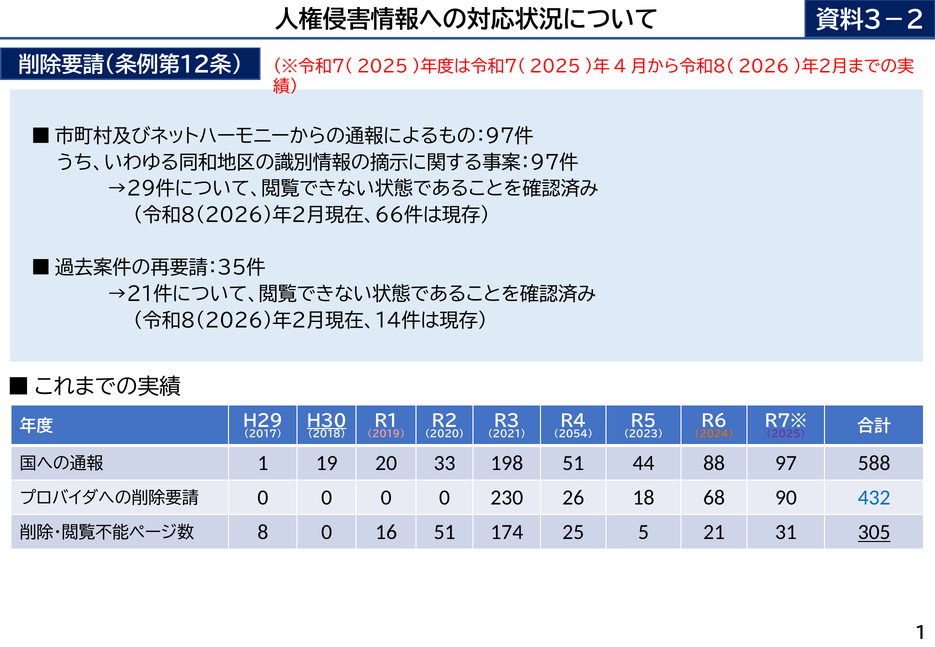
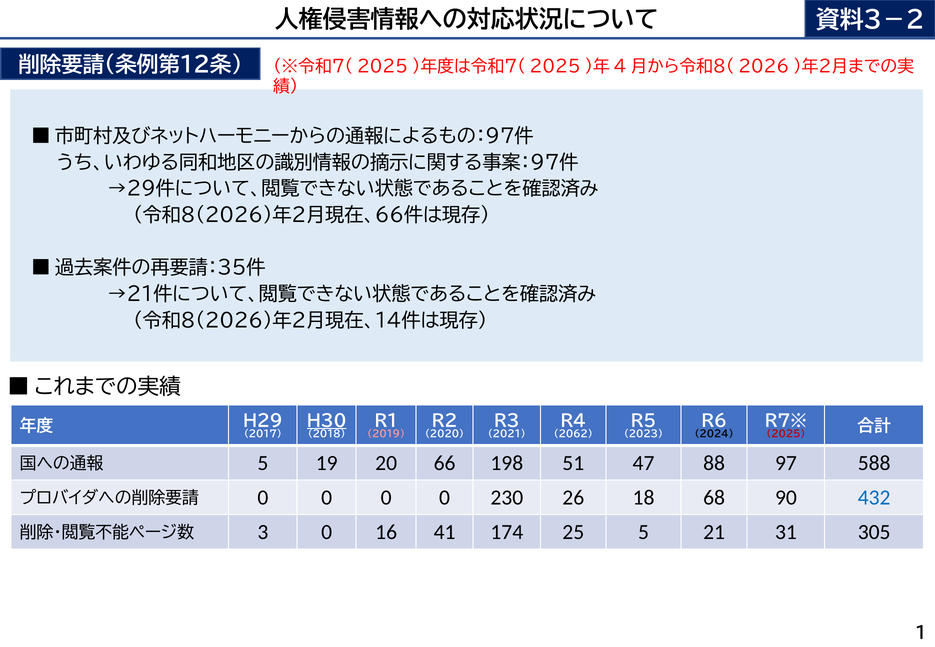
2054: 2054 -> 2062
2024 colour: orange -> black
2025 colour: purple -> red
1 at (263, 463): 1 -> 5
33: 33 -> 66
44: 44 -> 47
8: 8 -> 3
16 51: 51 -> 41
305 underline: present -> none
